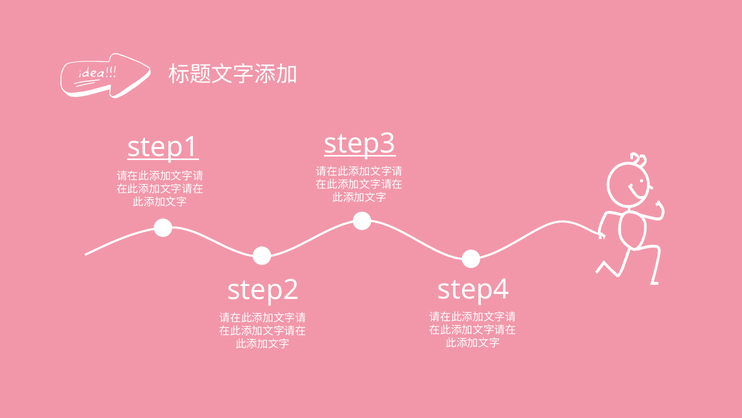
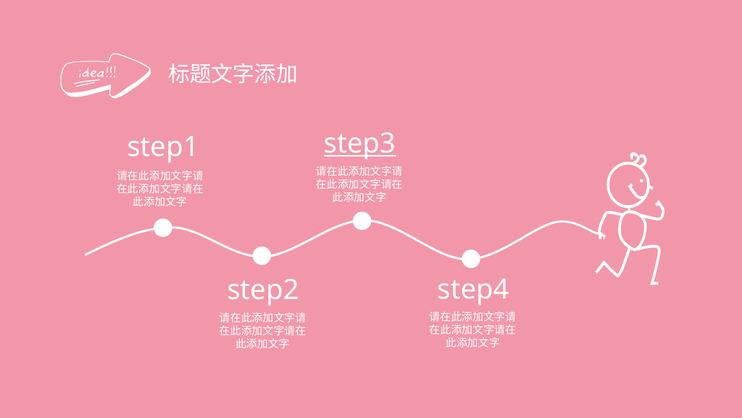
step1 underline: present -> none
